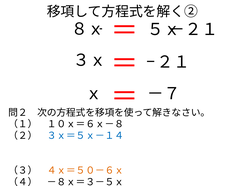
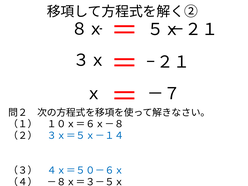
４ｘ＝５０－６ｘ colour: orange -> blue
